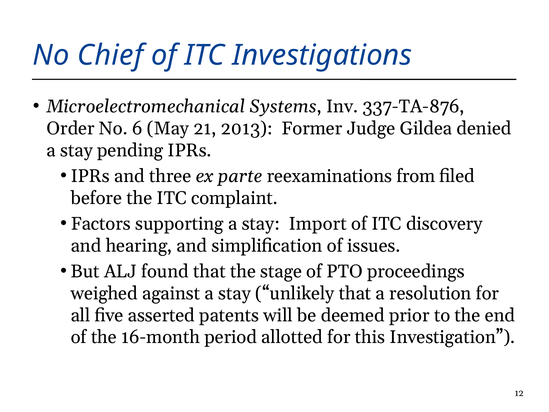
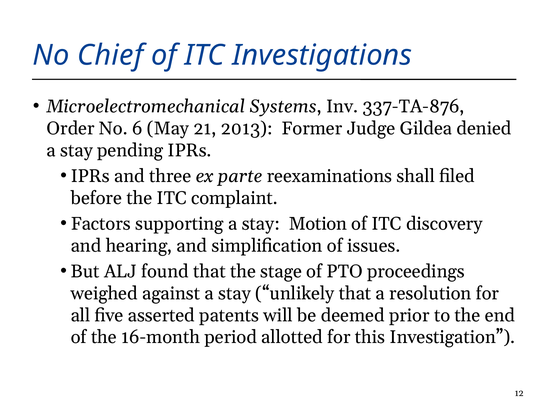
from: from -> shall
Import: Import -> Motion
